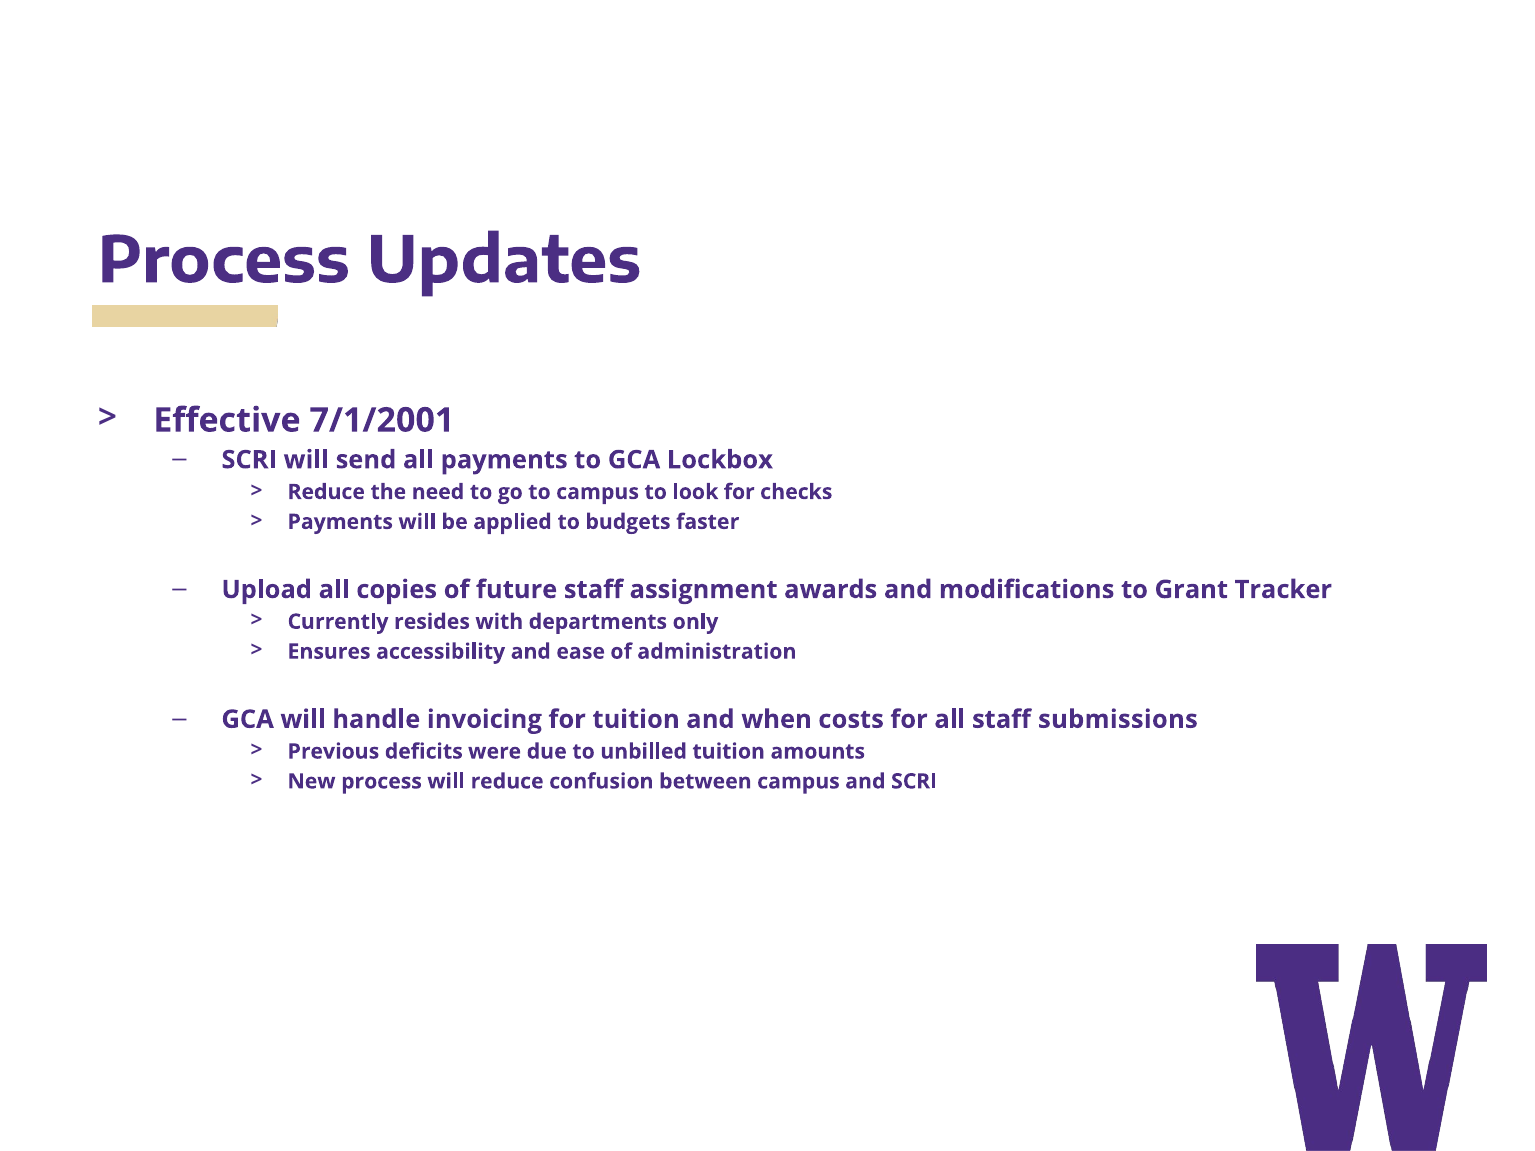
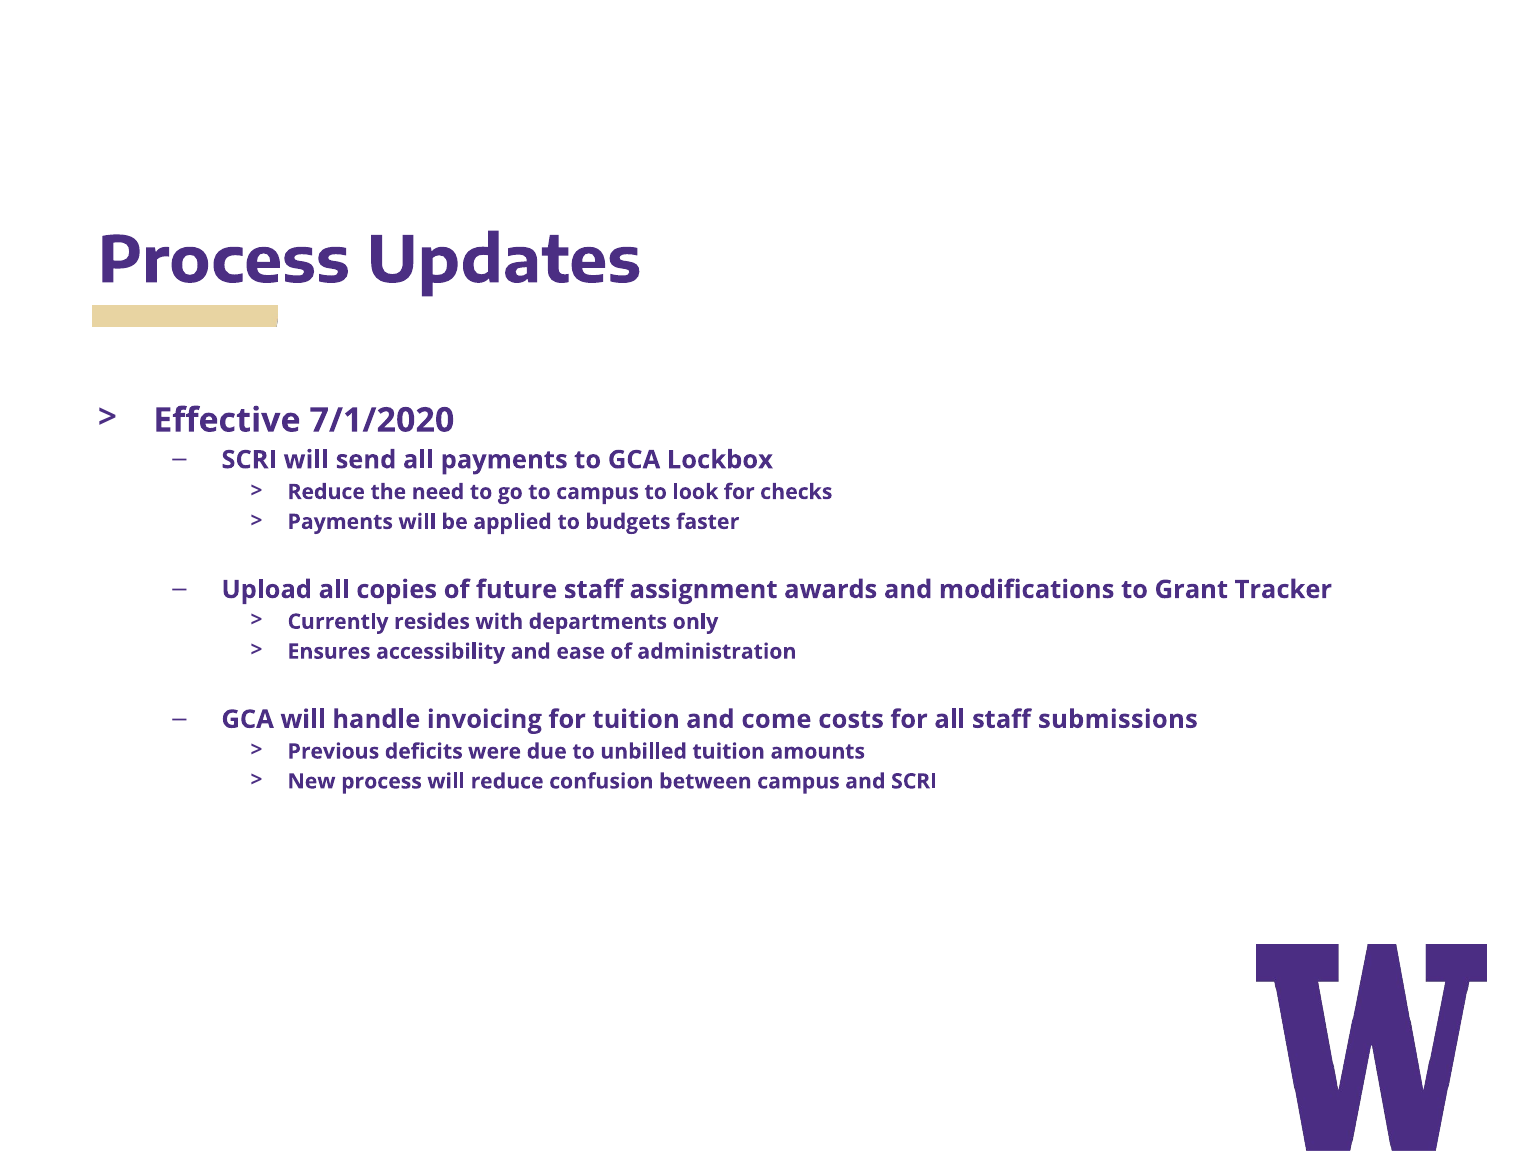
7/1/2001: 7/1/2001 -> 7/1/2020
when: when -> come
